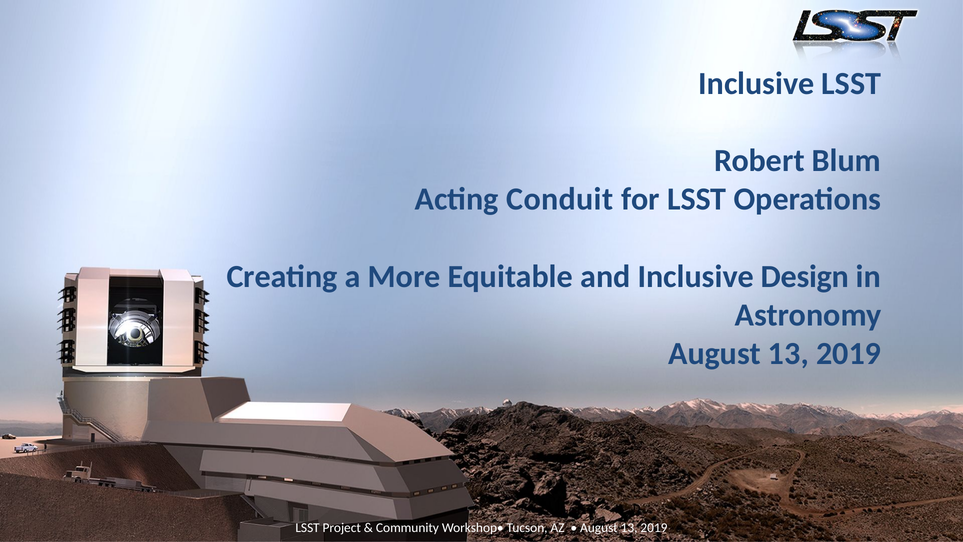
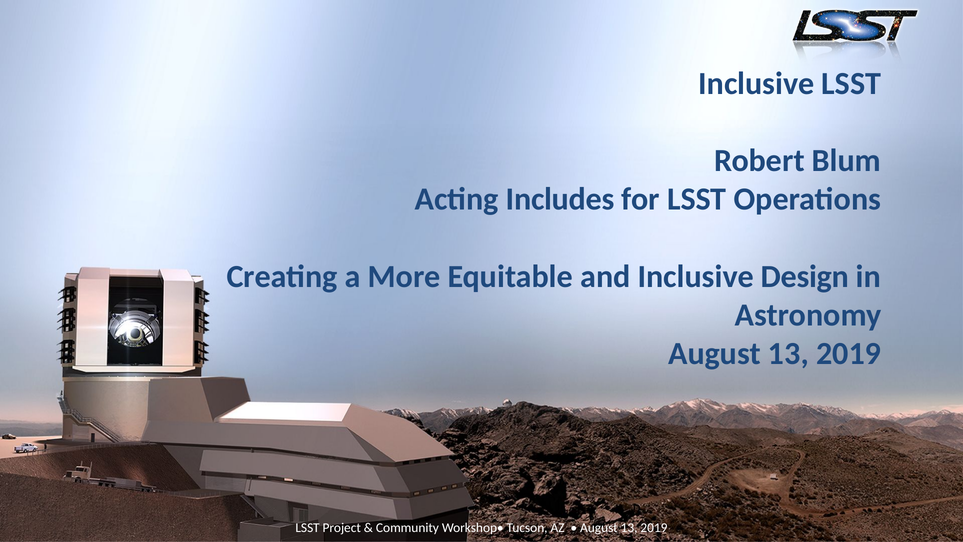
Conduit: Conduit -> Includes
